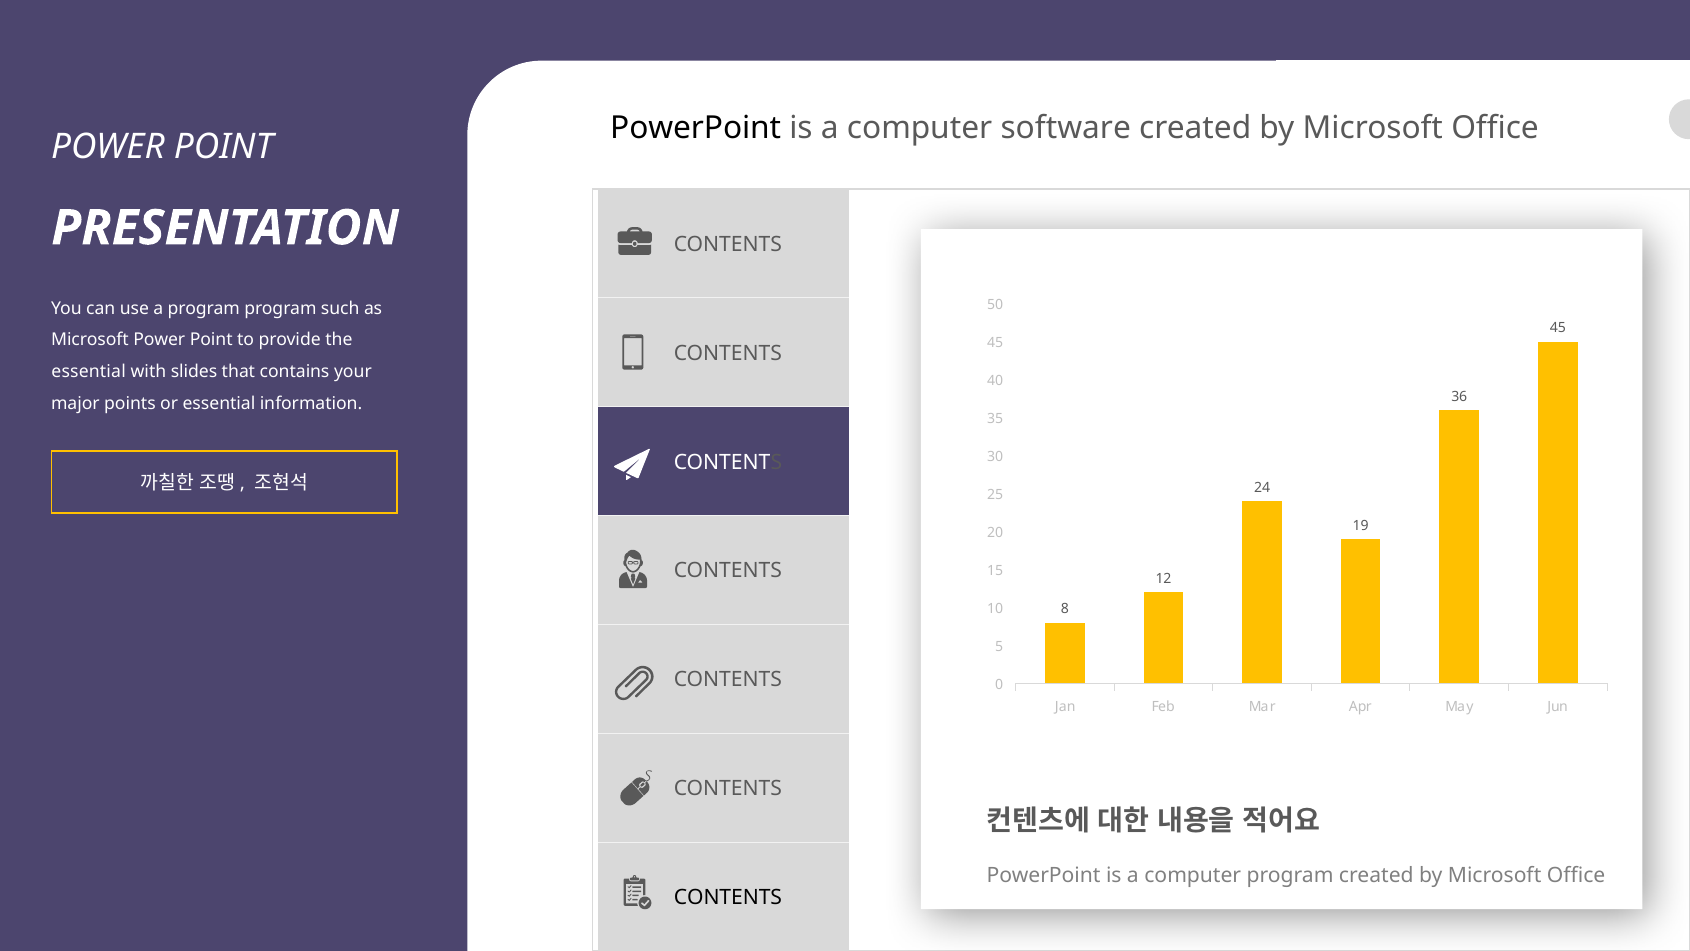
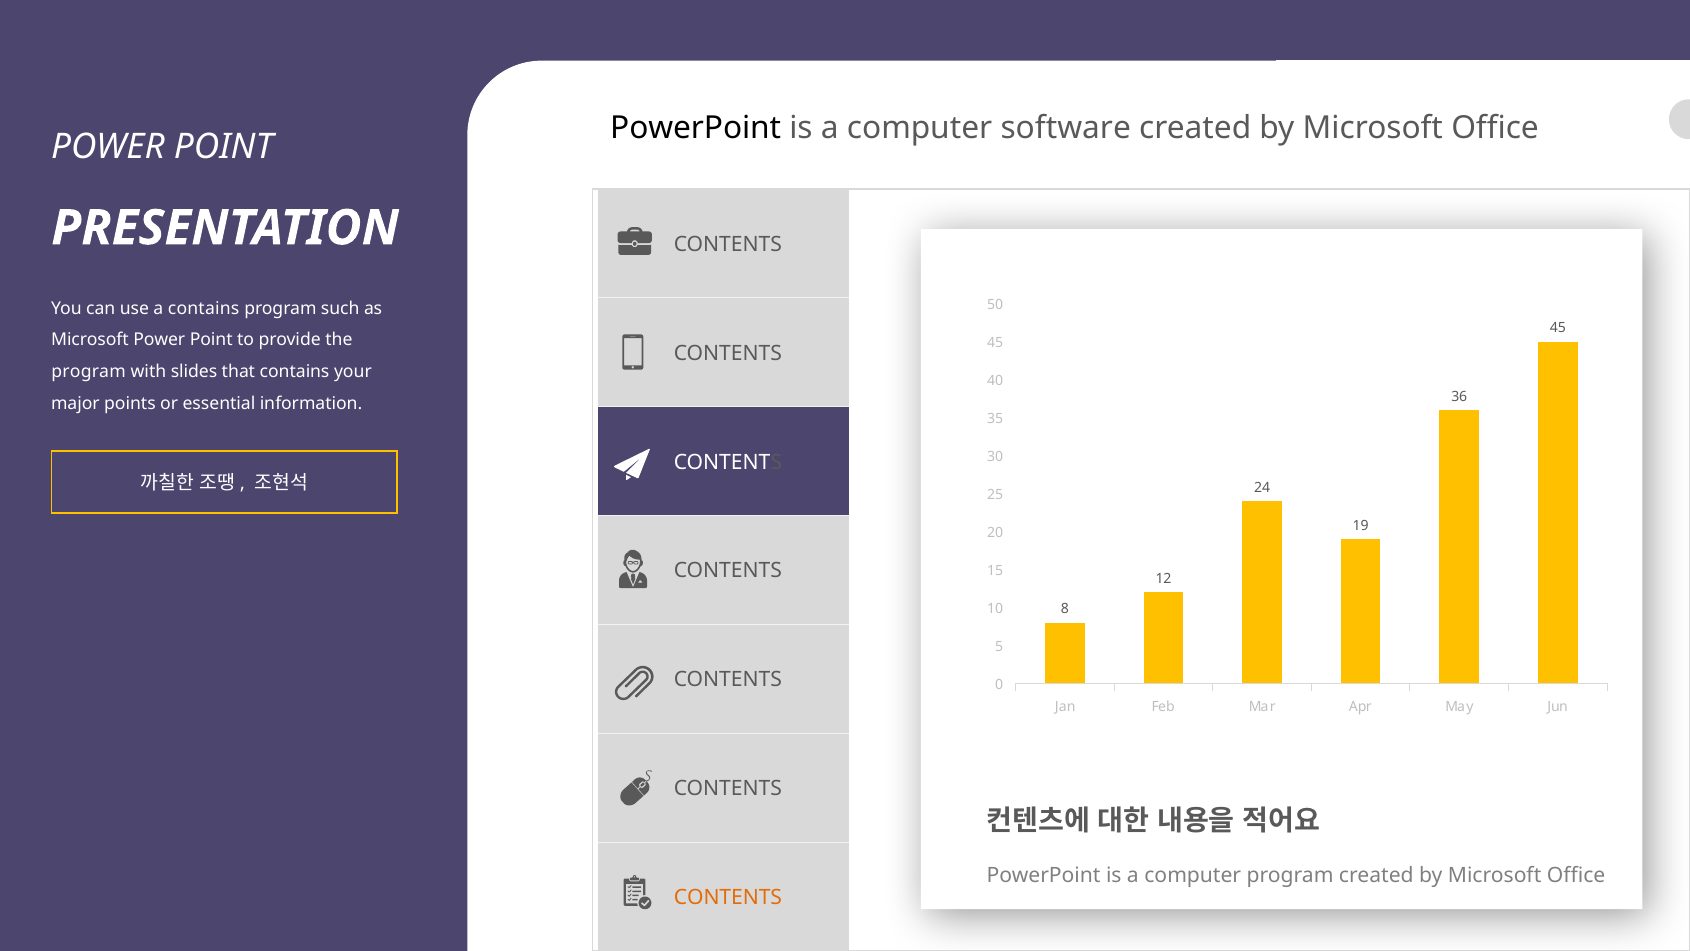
a program: program -> contains
essential at (89, 372): essential -> program
CONTENTS at (728, 897) colour: black -> orange
